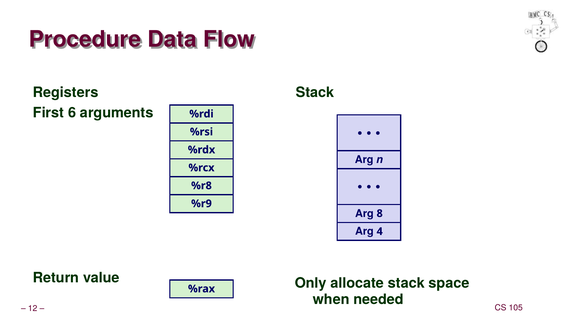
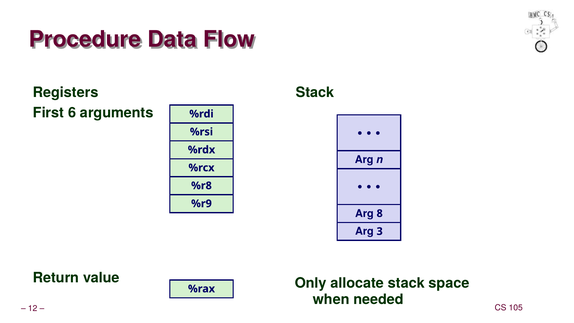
4: 4 -> 3
